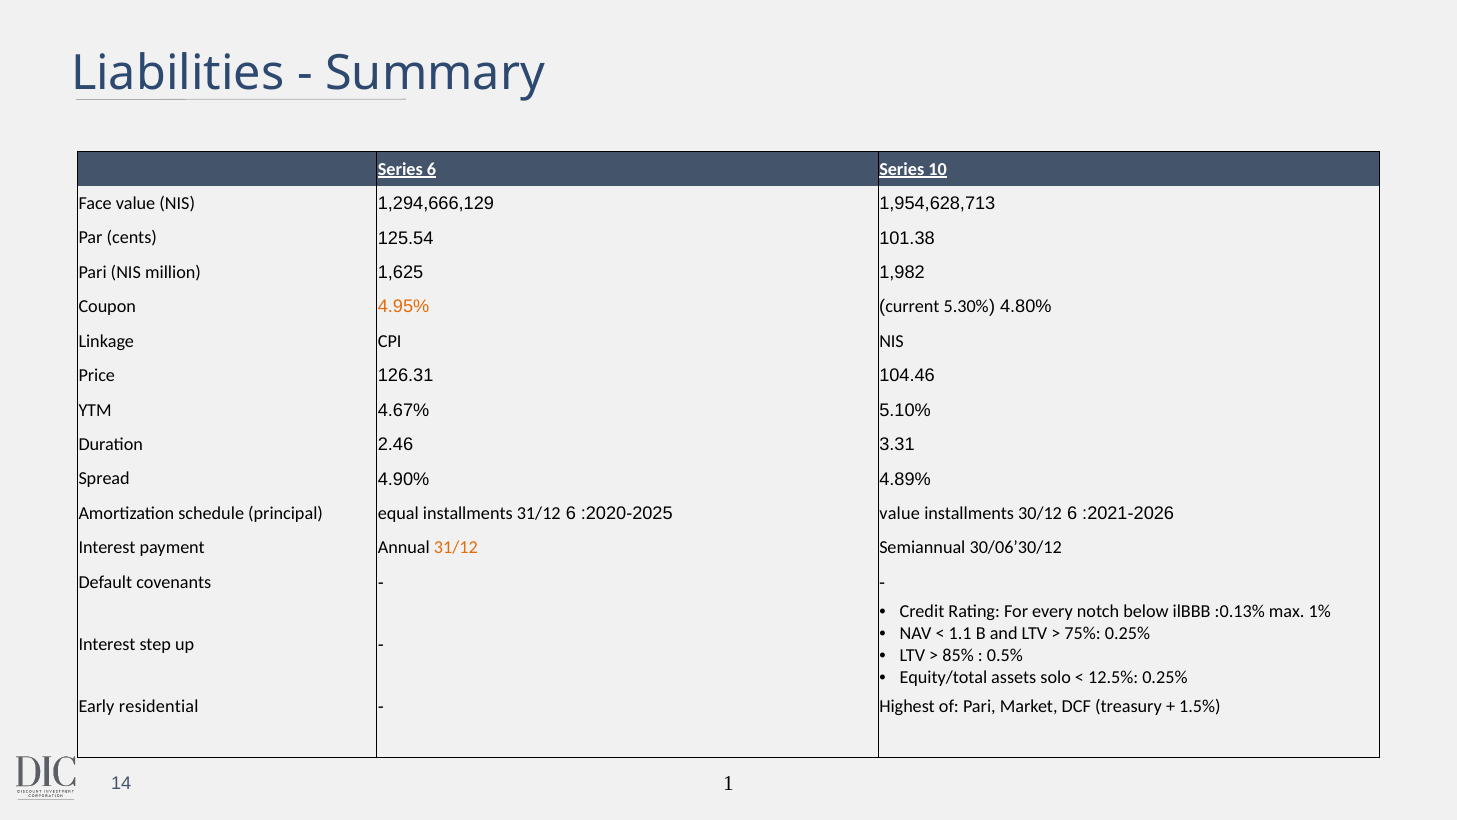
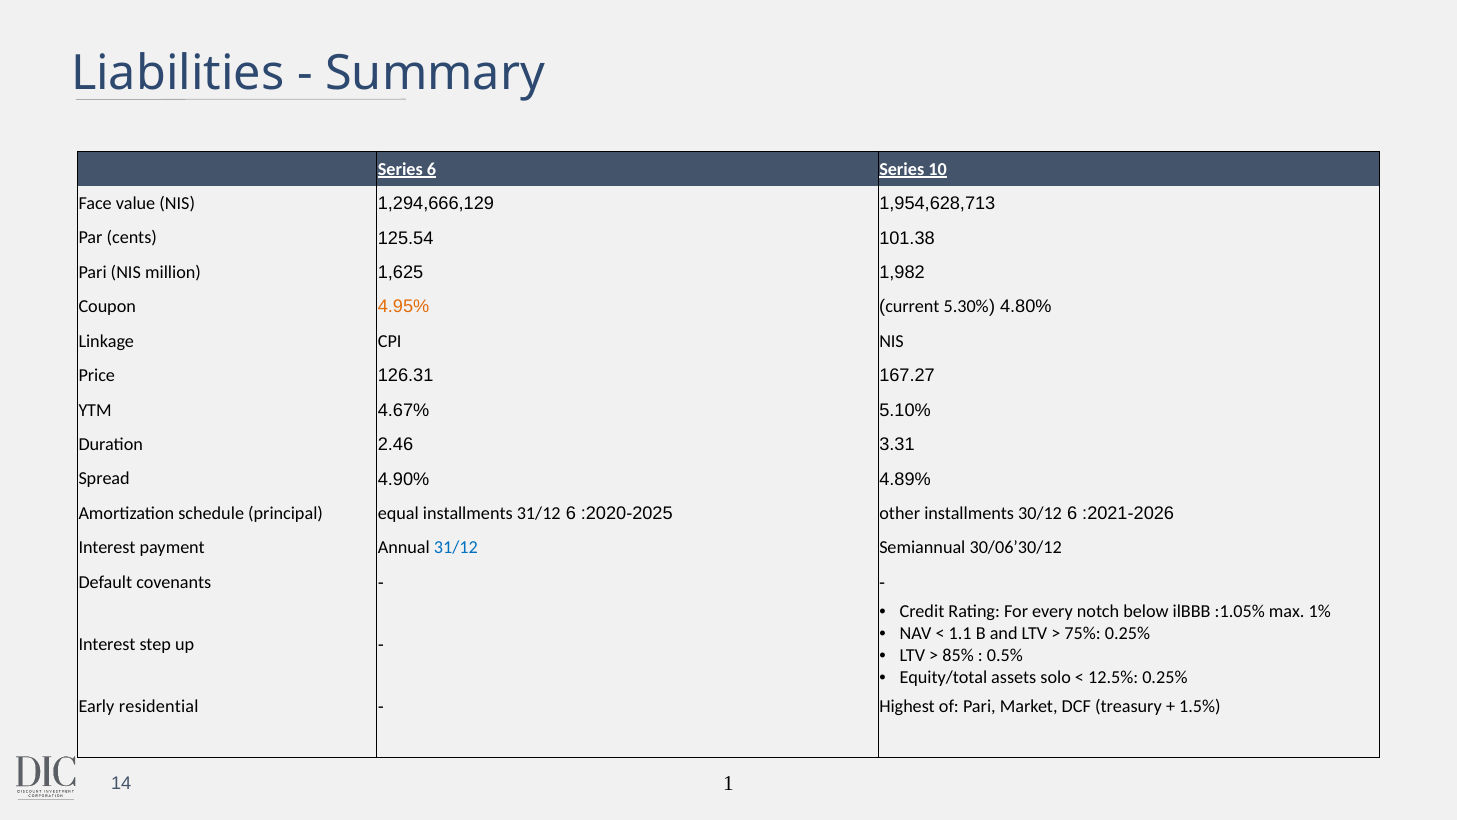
104.46: 104.46 -> 167.27
value at (900, 513): value -> other
31/12 at (456, 548) colour: orange -> blue
:0.13%: :0.13% -> :1.05%
